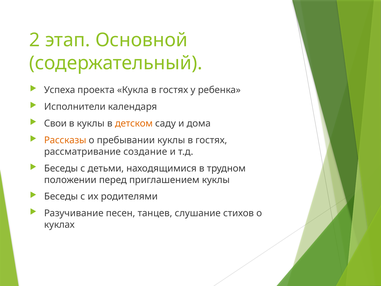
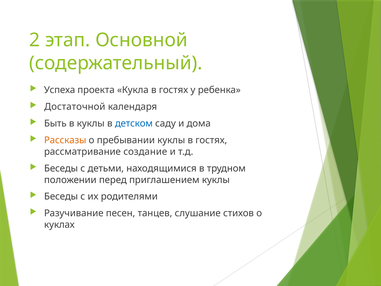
Исполнители: Исполнители -> Достаточной
Свои: Свои -> Быть
детском colour: orange -> blue
